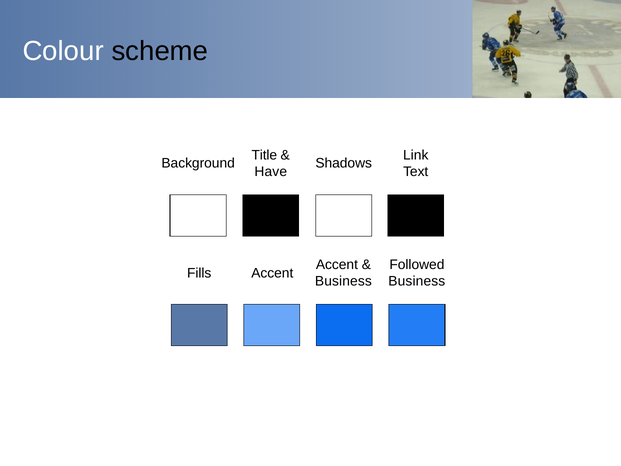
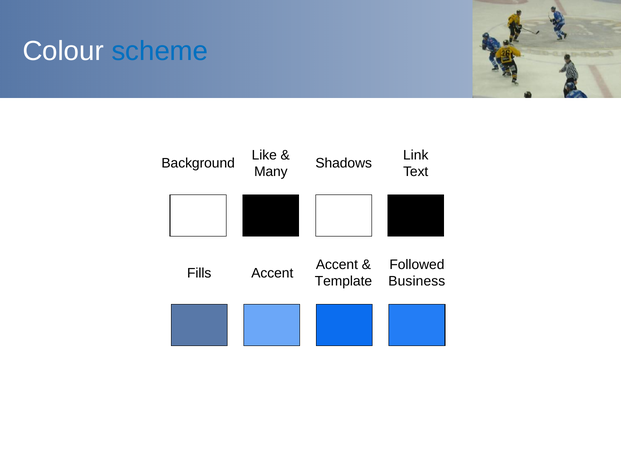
scheme colour: black -> blue
Title: Title -> Like
Have: Have -> Many
Business at (343, 281): Business -> Template
